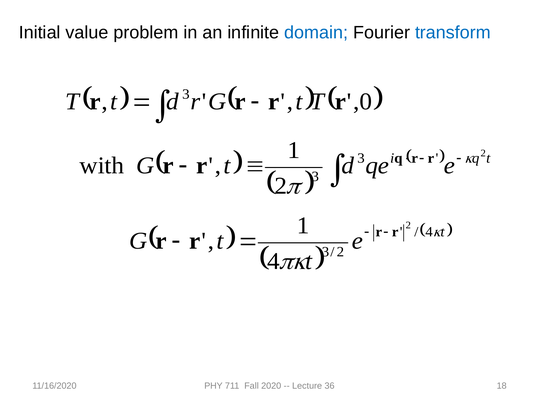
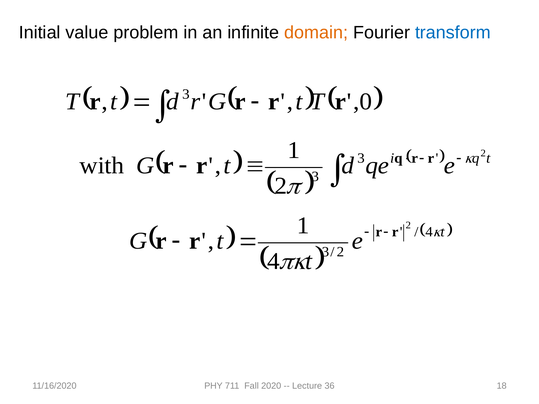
domain colour: blue -> orange
